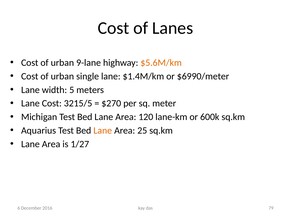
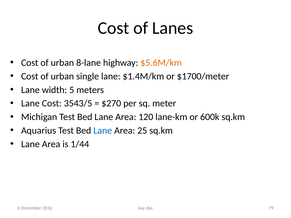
9-lane: 9-lane -> 8-lane
$6990/meter: $6990/meter -> $1700/meter
3215/5: 3215/5 -> 3543/5
Lane at (103, 131) colour: orange -> blue
1/27: 1/27 -> 1/44
